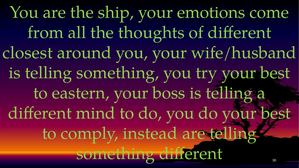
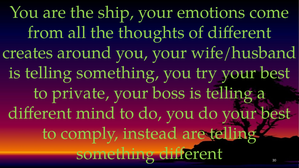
closest: closest -> creates
eastern: eastern -> private
